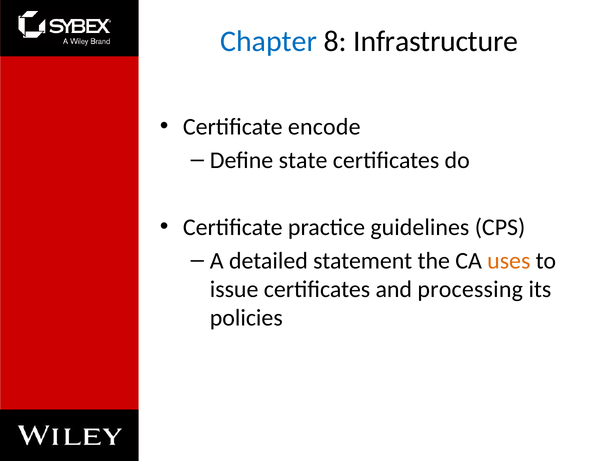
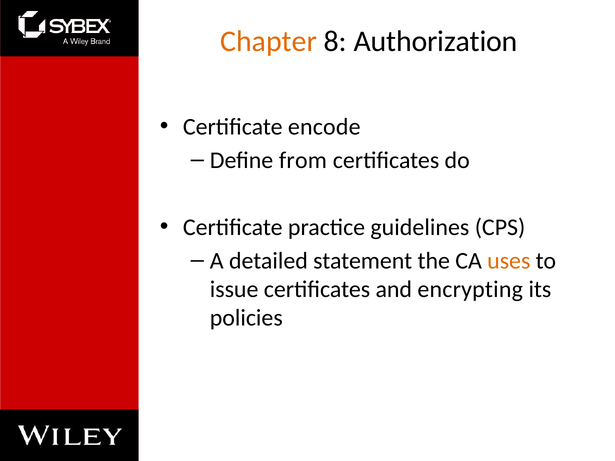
Chapter colour: blue -> orange
Infrastructure: Infrastructure -> Authorization
state: state -> from
processing: processing -> encrypting
